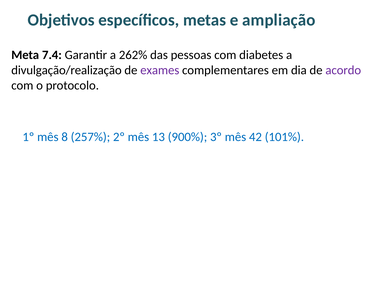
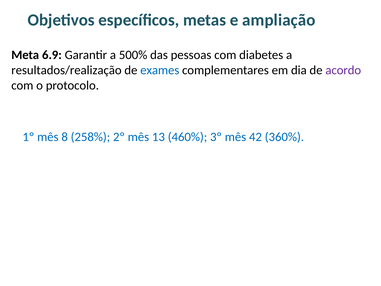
7.4: 7.4 -> 6.9
262%: 262% -> 500%
divulgação/realização: divulgação/realização -> resultados/realização
exames colour: purple -> blue
257%: 257% -> 258%
900%: 900% -> 460%
101%: 101% -> 360%
